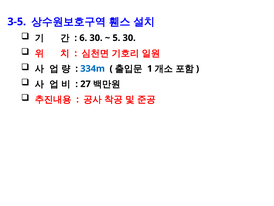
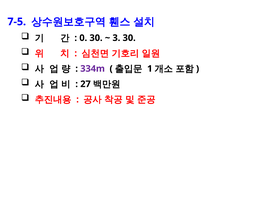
3-5: 3-5 -> 7-5
6: 6 -> 0
5: 5 -> 3
334m colour: blue -> purple
